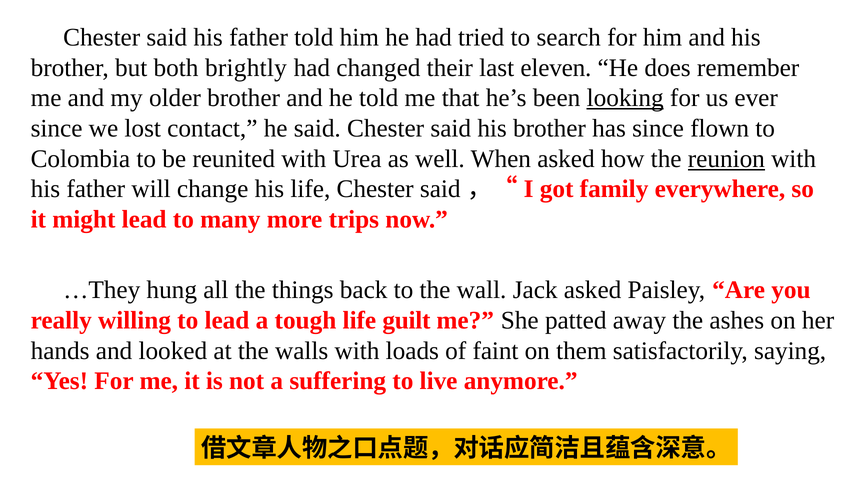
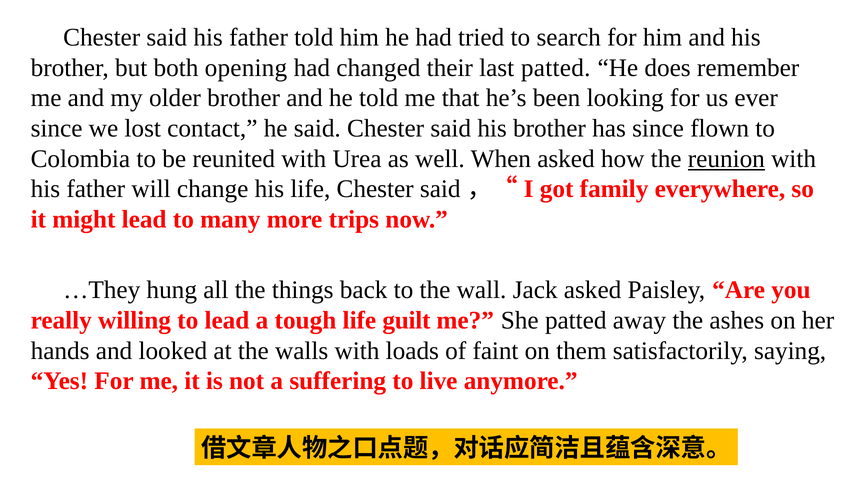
brightly: brightly -> opening
last eleven: eleven -> patted
looking underline: present -> none
